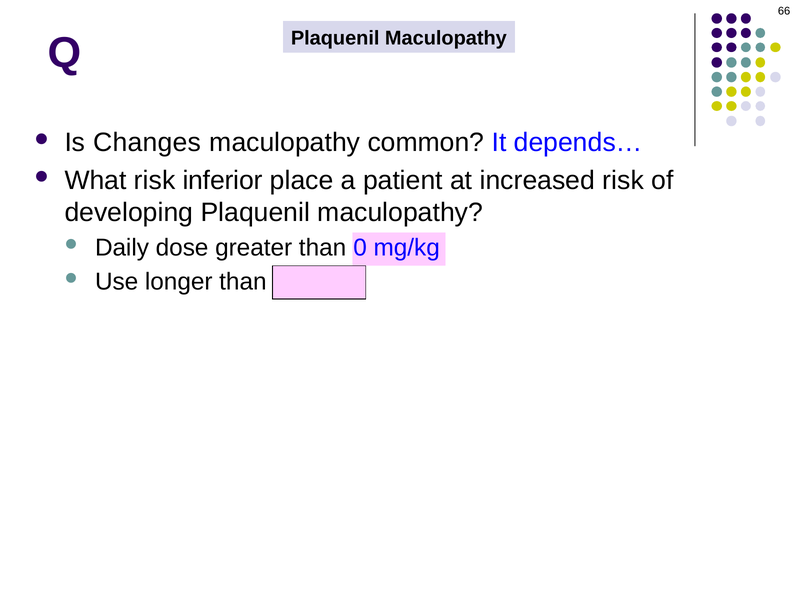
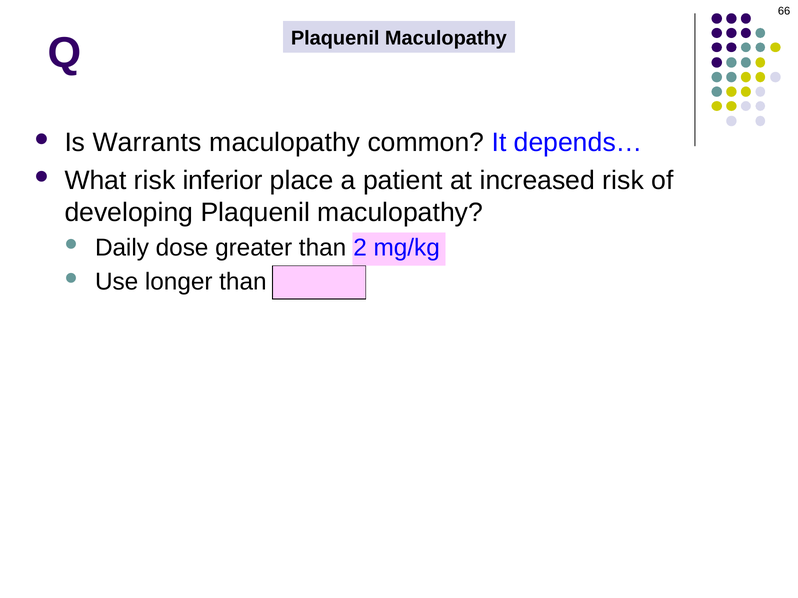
Changes: Changes -> Warrants
0: 0 -> 2
